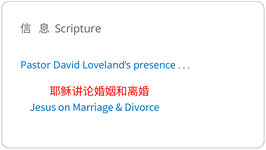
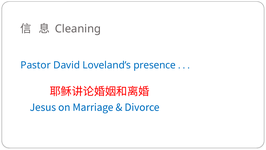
Scripture: Scripture -> Cleaning
